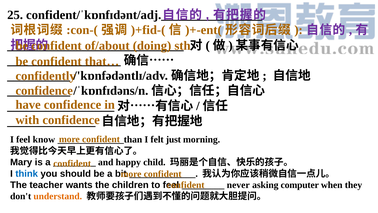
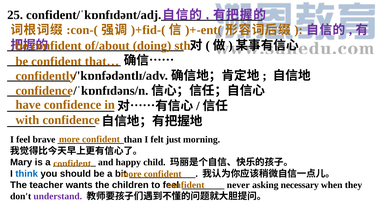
know: know -> brave
computer: computer -> necessary
understand colour: orange -> purple
